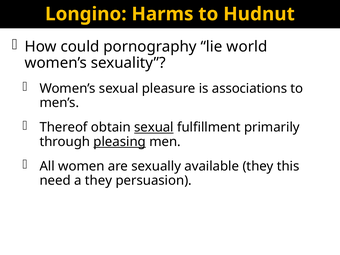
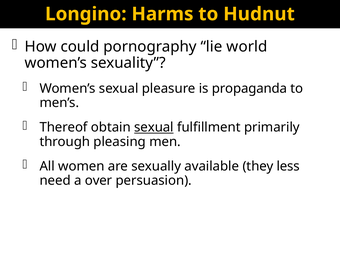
associations: associations -> propaganda
pleasing underline: present -> none
this: this -> less
a they: they -> over
